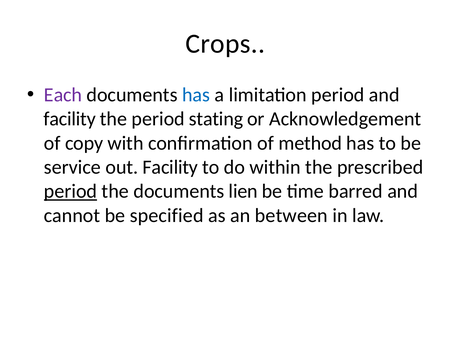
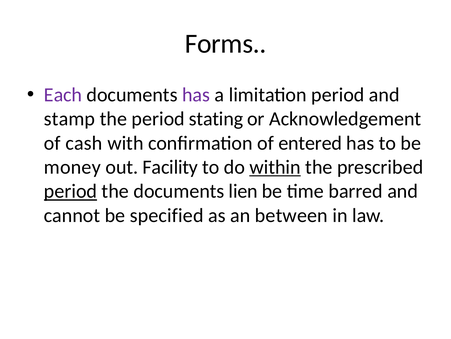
Crops: Crops -> Forms
has at (196, 95) colour: blue -> purple
facility at (70, 119): facility -> stamp
copy: copy -> cash
method: method -> entered
service: service -> money
within underline: none -> present
